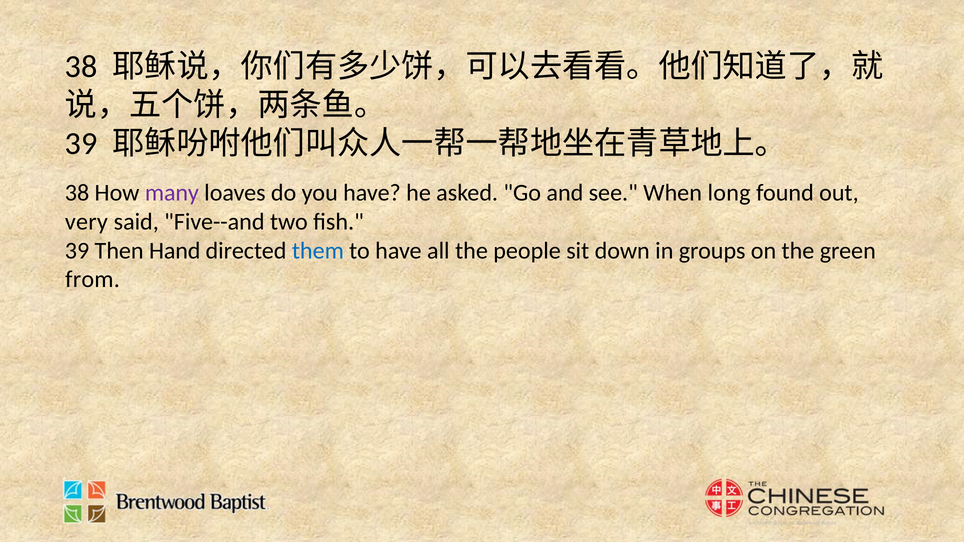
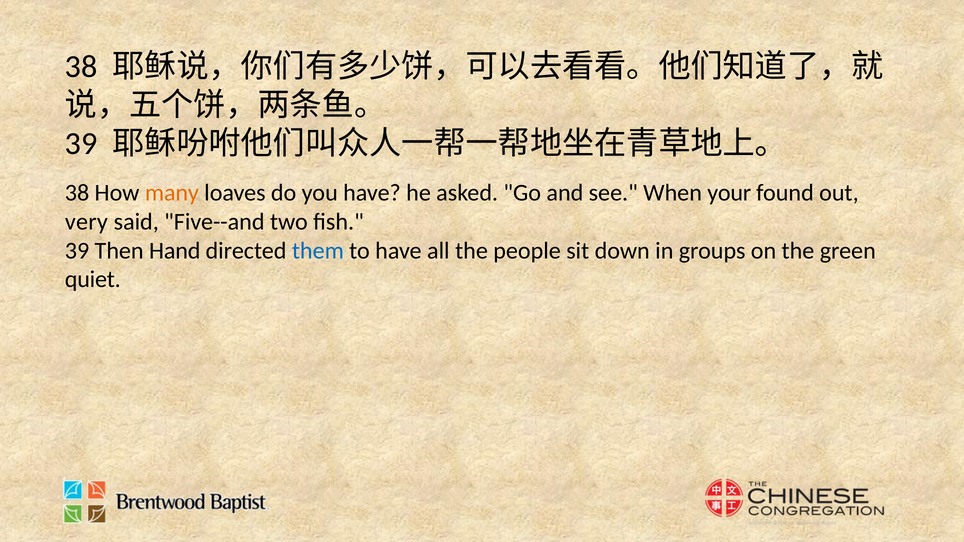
many colour: purple -> orange
long: long -> your
from: from -> quiet
